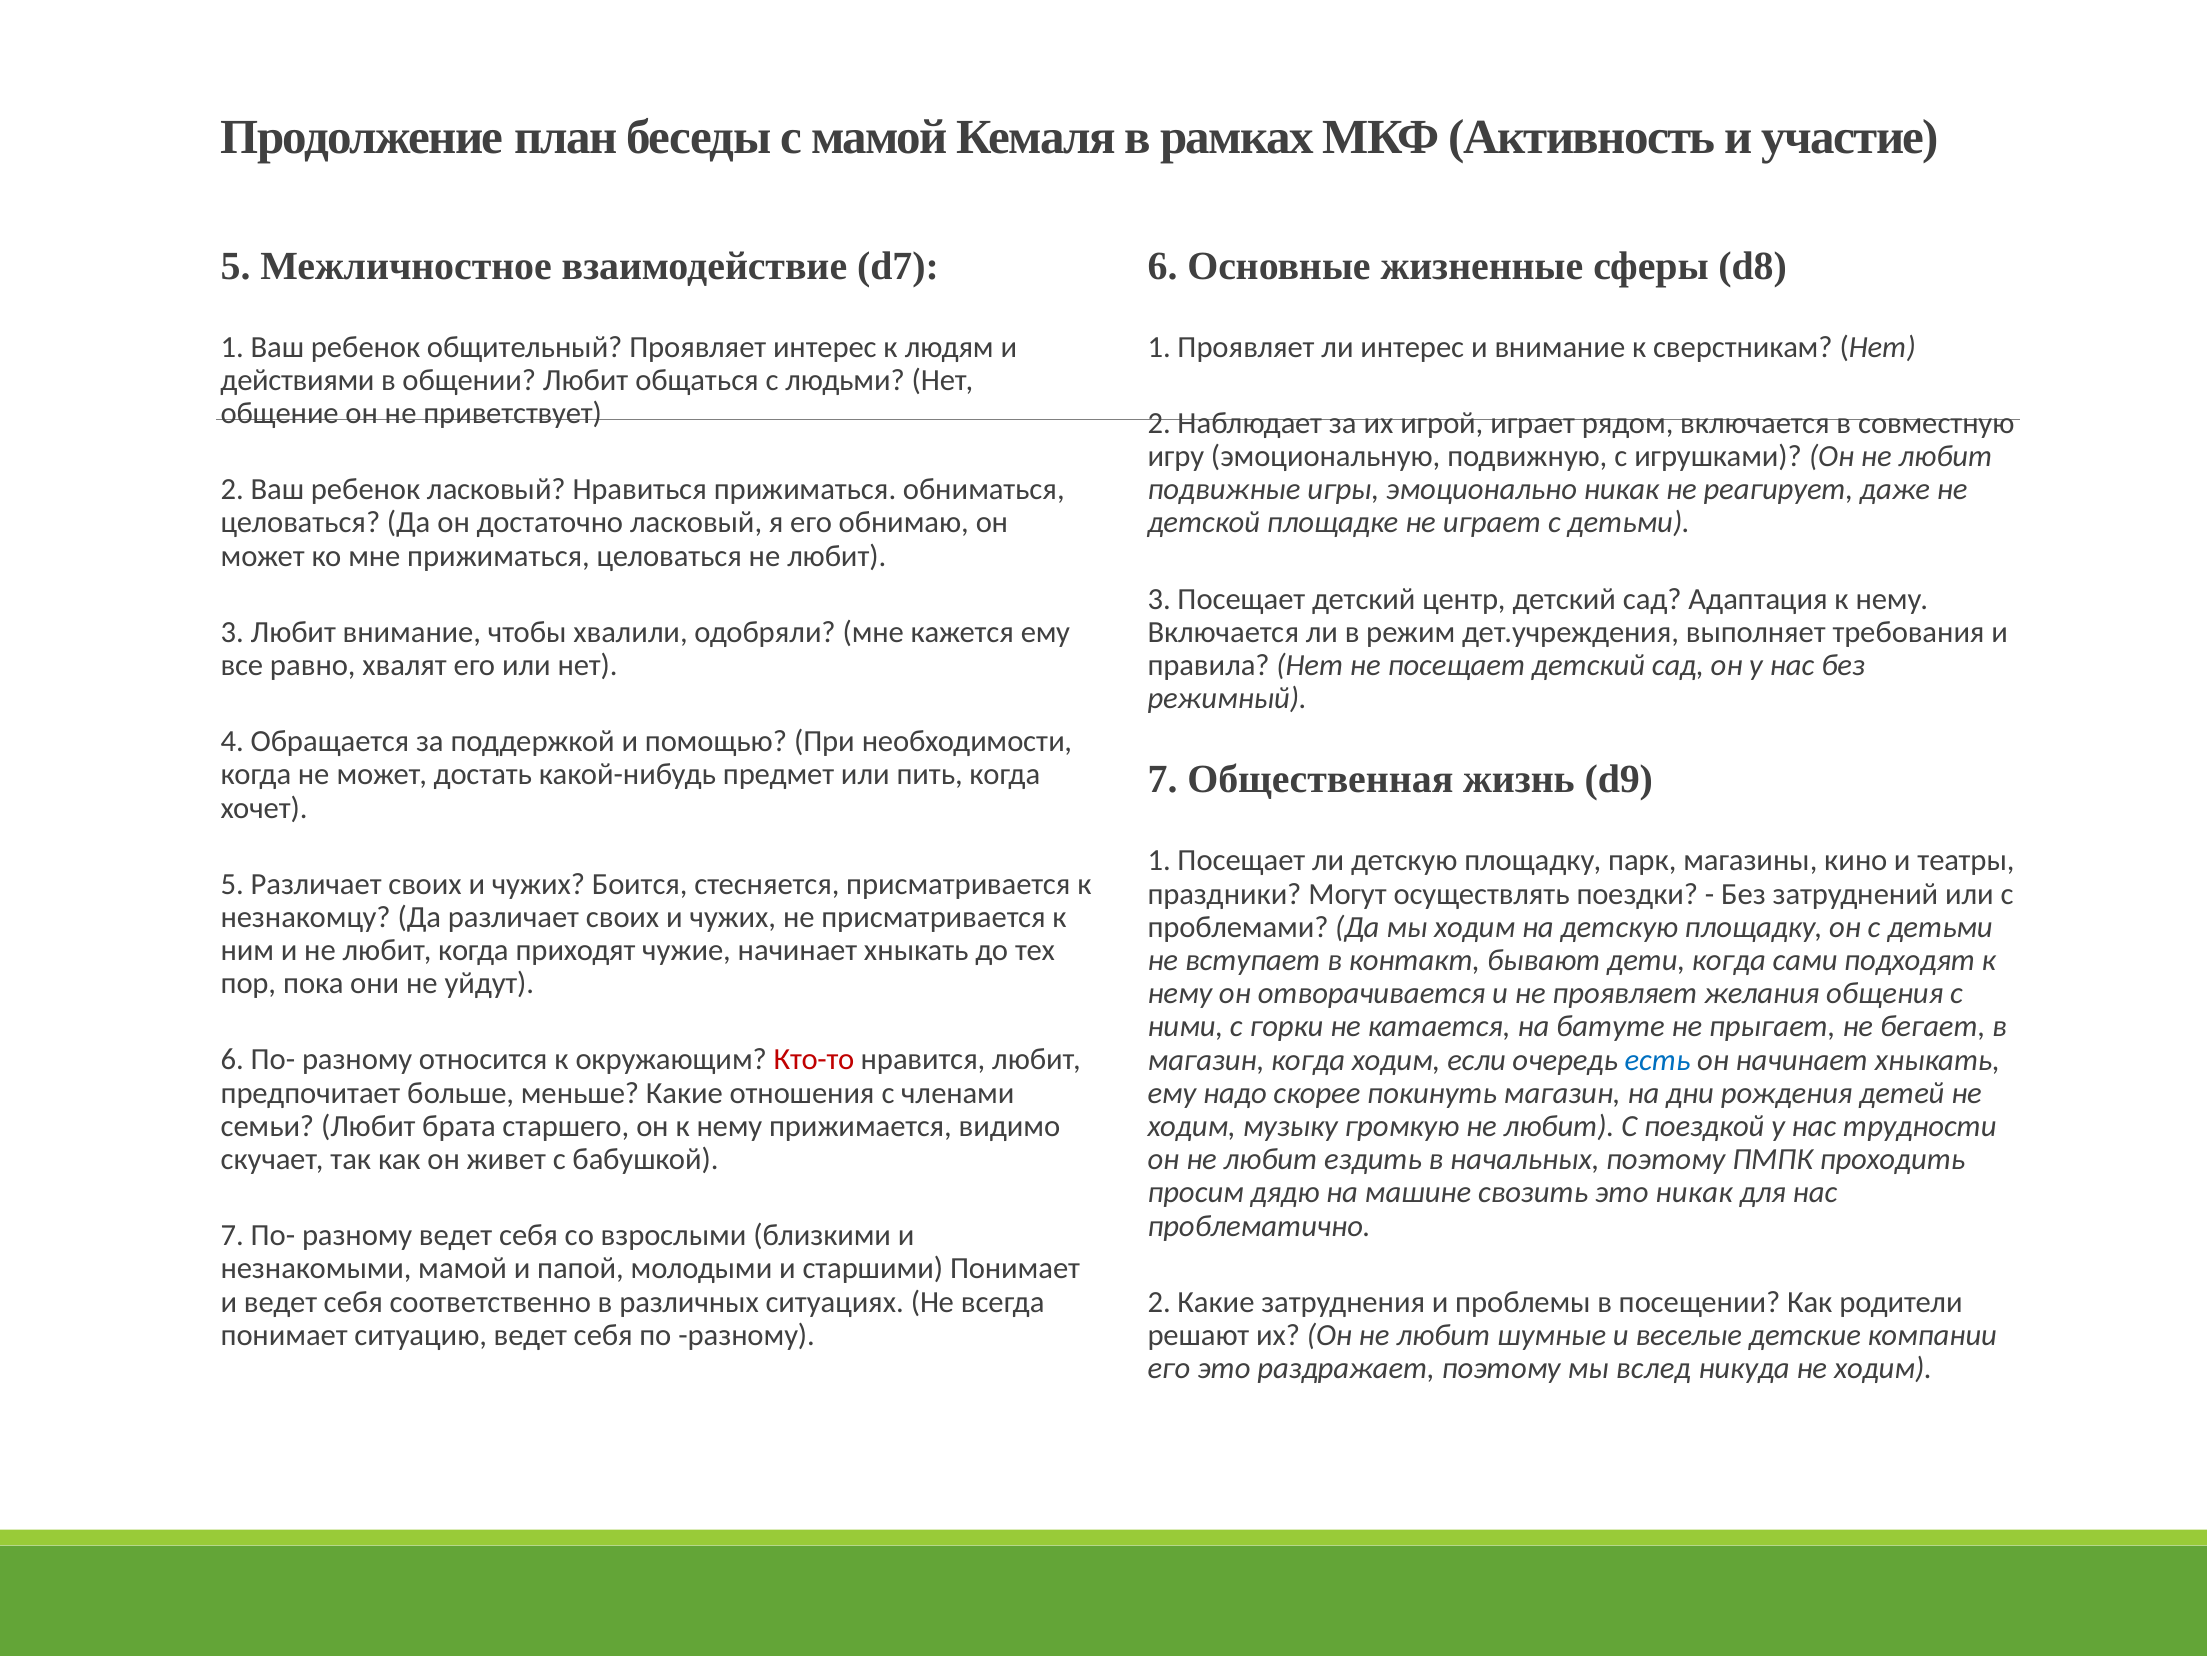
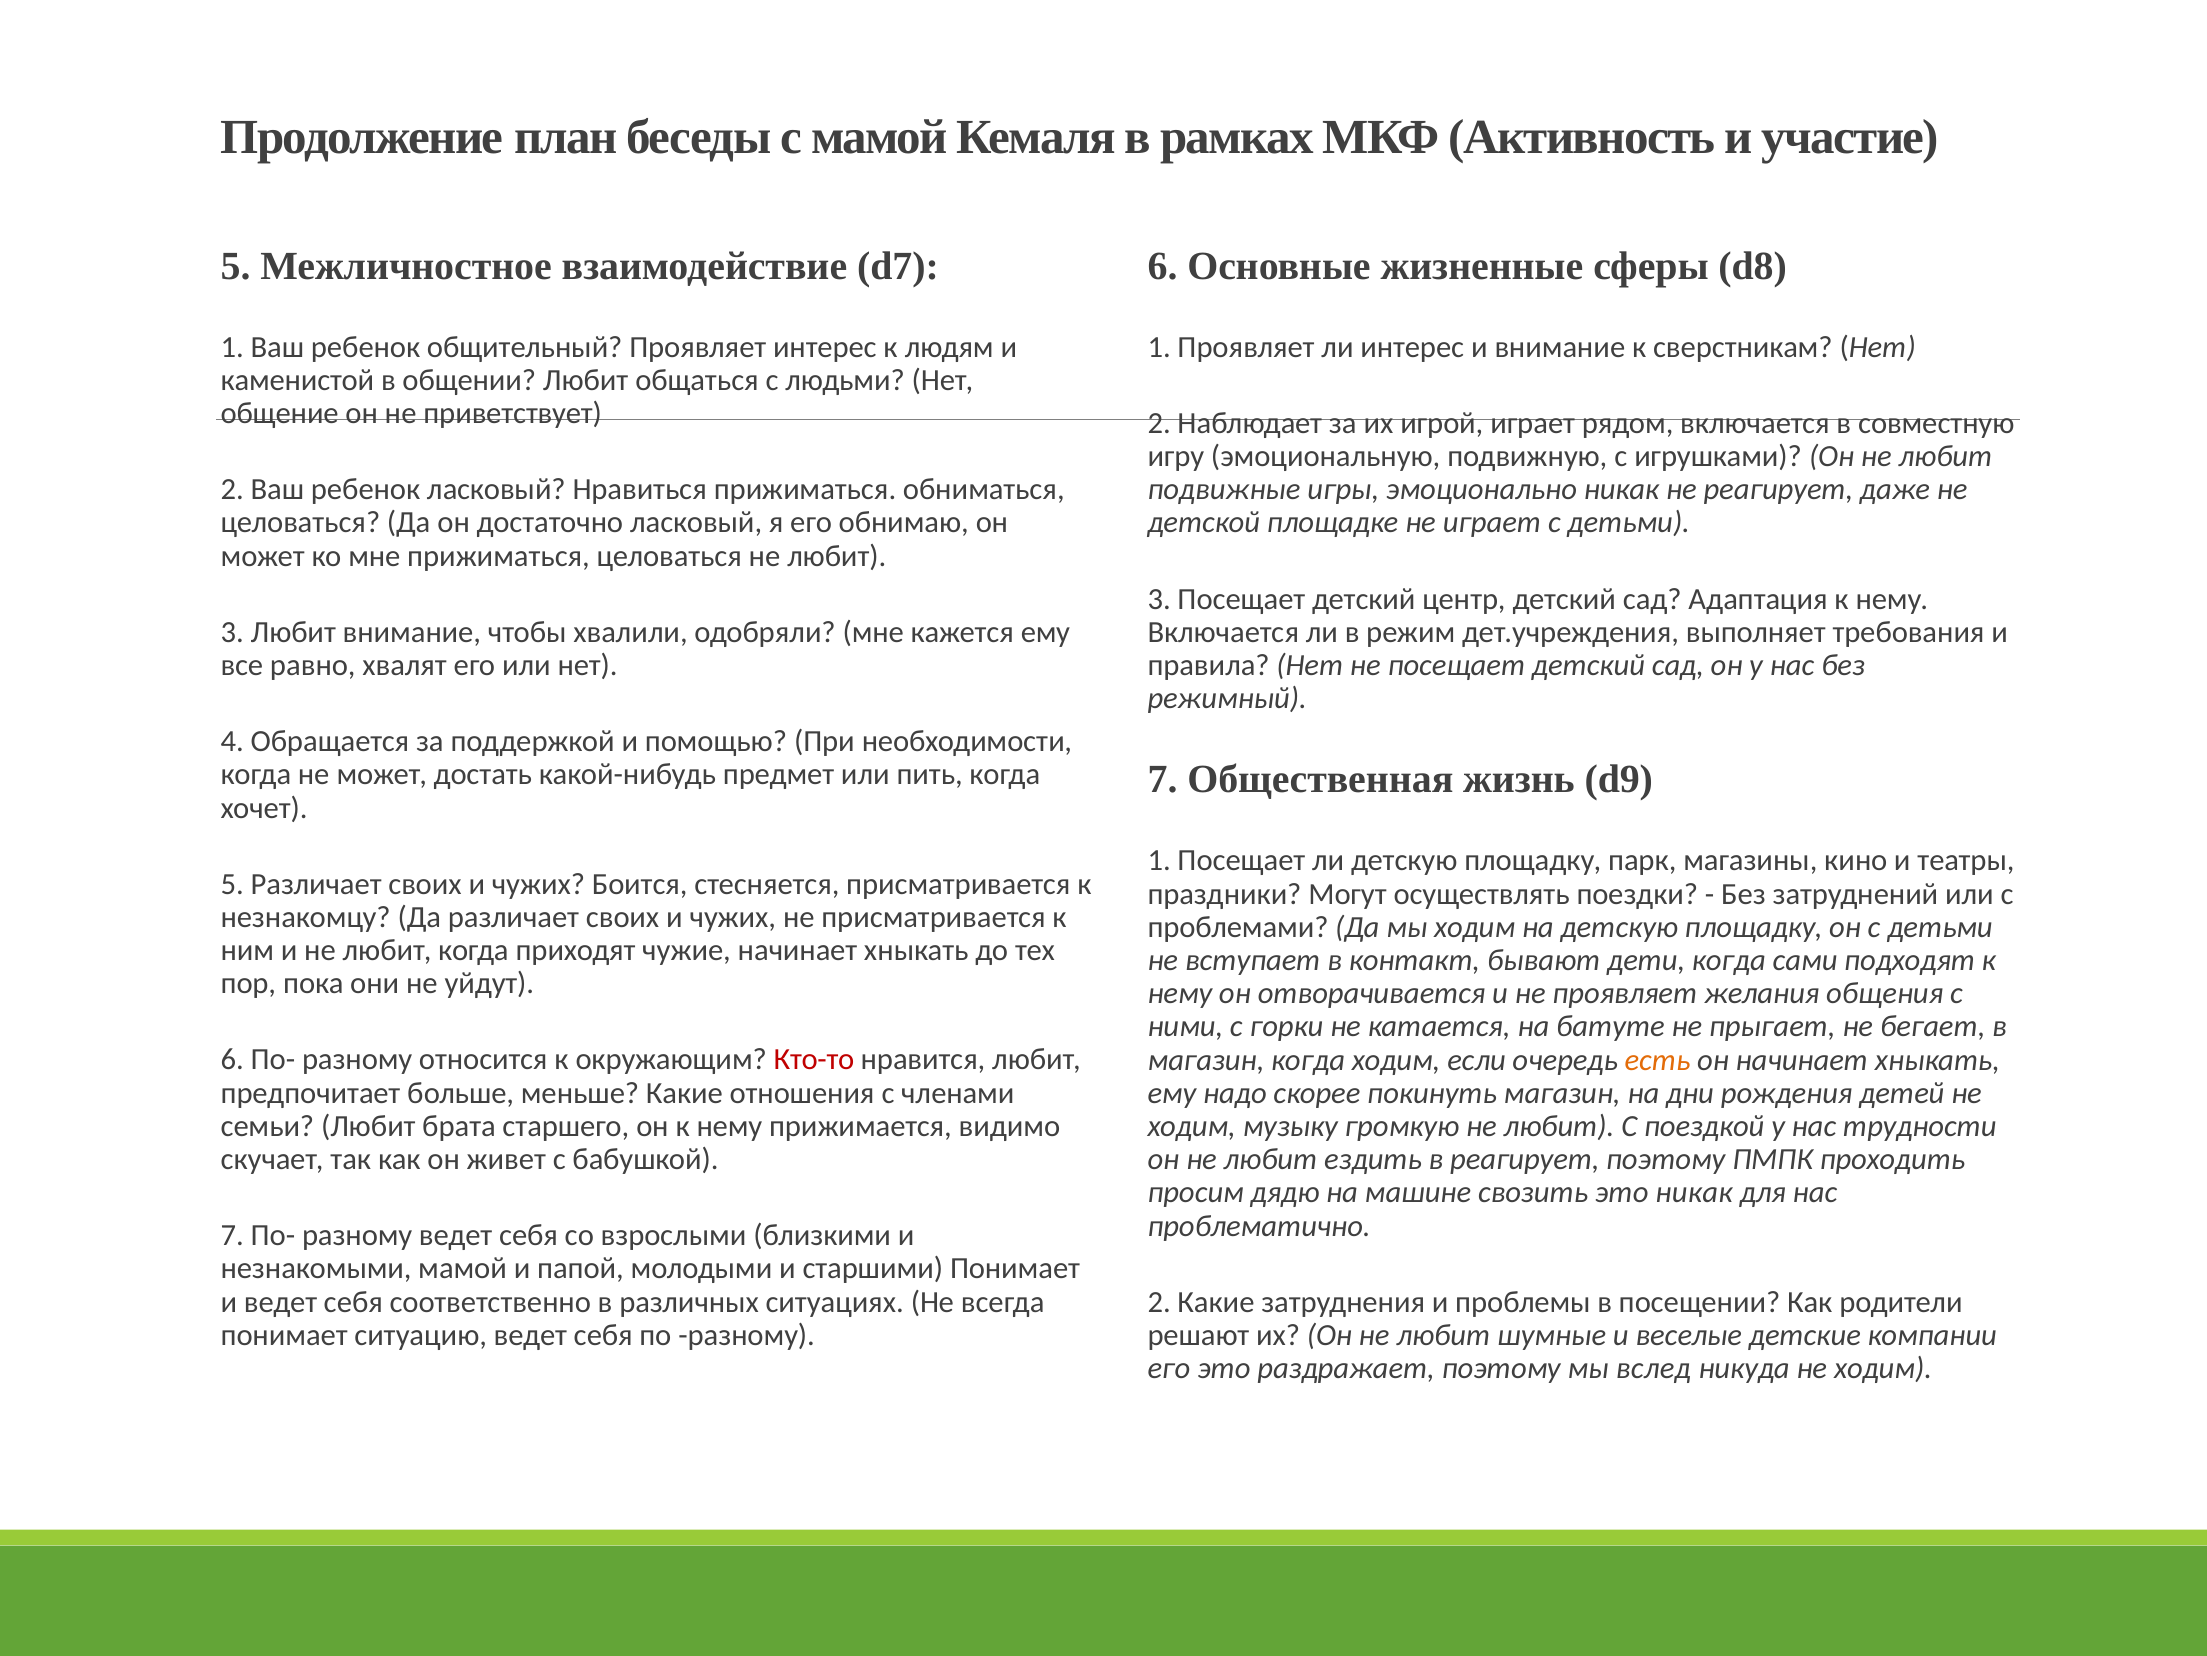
действиями: действиями -> каменистой
есть colour: blue -> orange
в начальных: начальных -> реагирует
